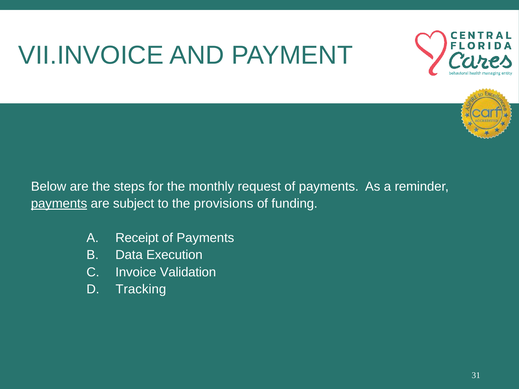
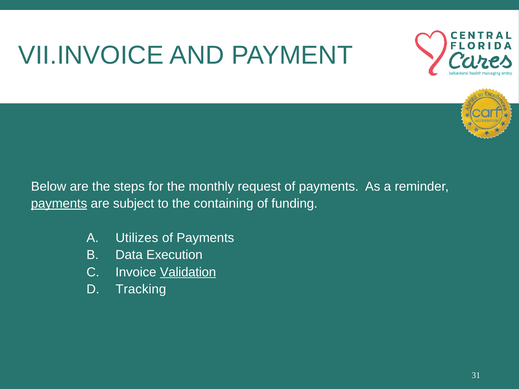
provisions: provisions -> containing
Receipt: Receipt -> Utilizes
Validation underline: none -> present
